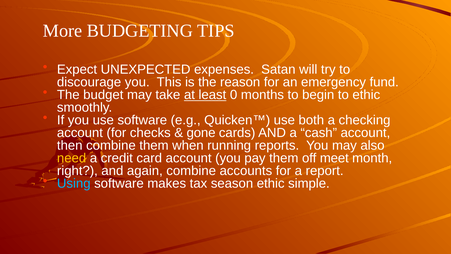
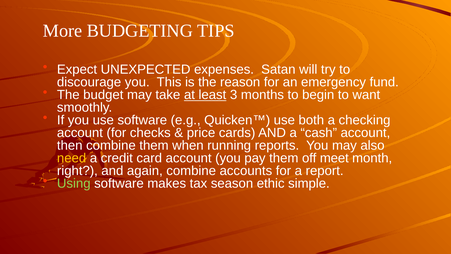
0: 0 -> 3
to ethic: ethic -> want
gone: gone -> price
Using colour: light blue -> light green
